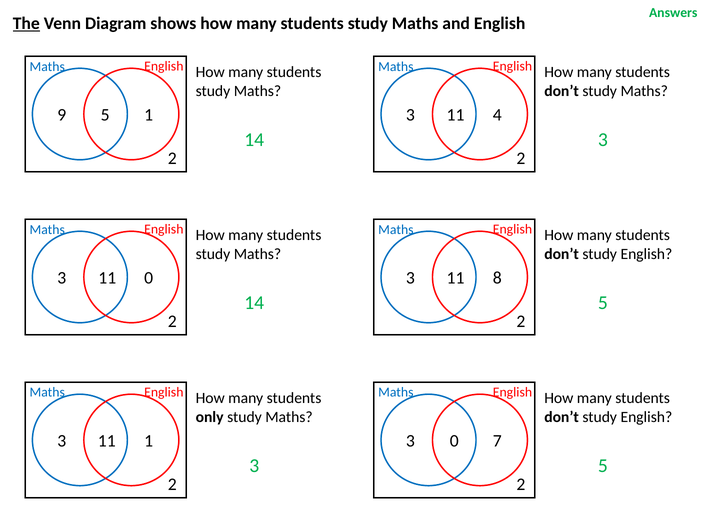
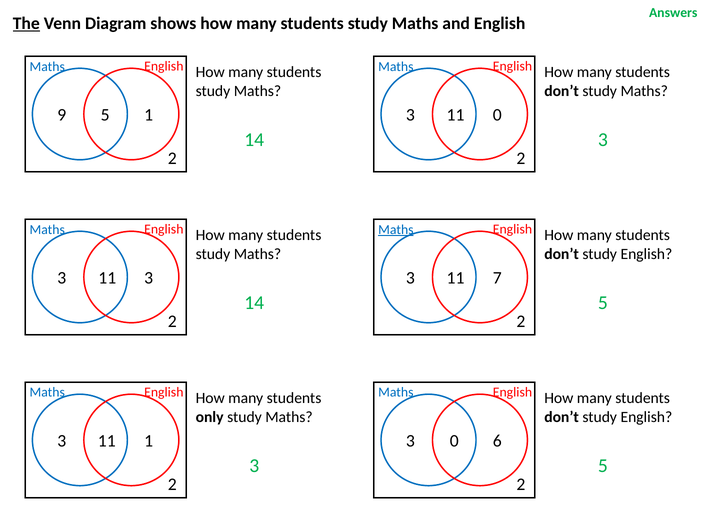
4 at (497, 115): 4 -> 0
Maths at (396, 229) underline: none -> present
0 at (149, 278): 0 -> 3
8: 8 -> 7
7: 7 -> 6
